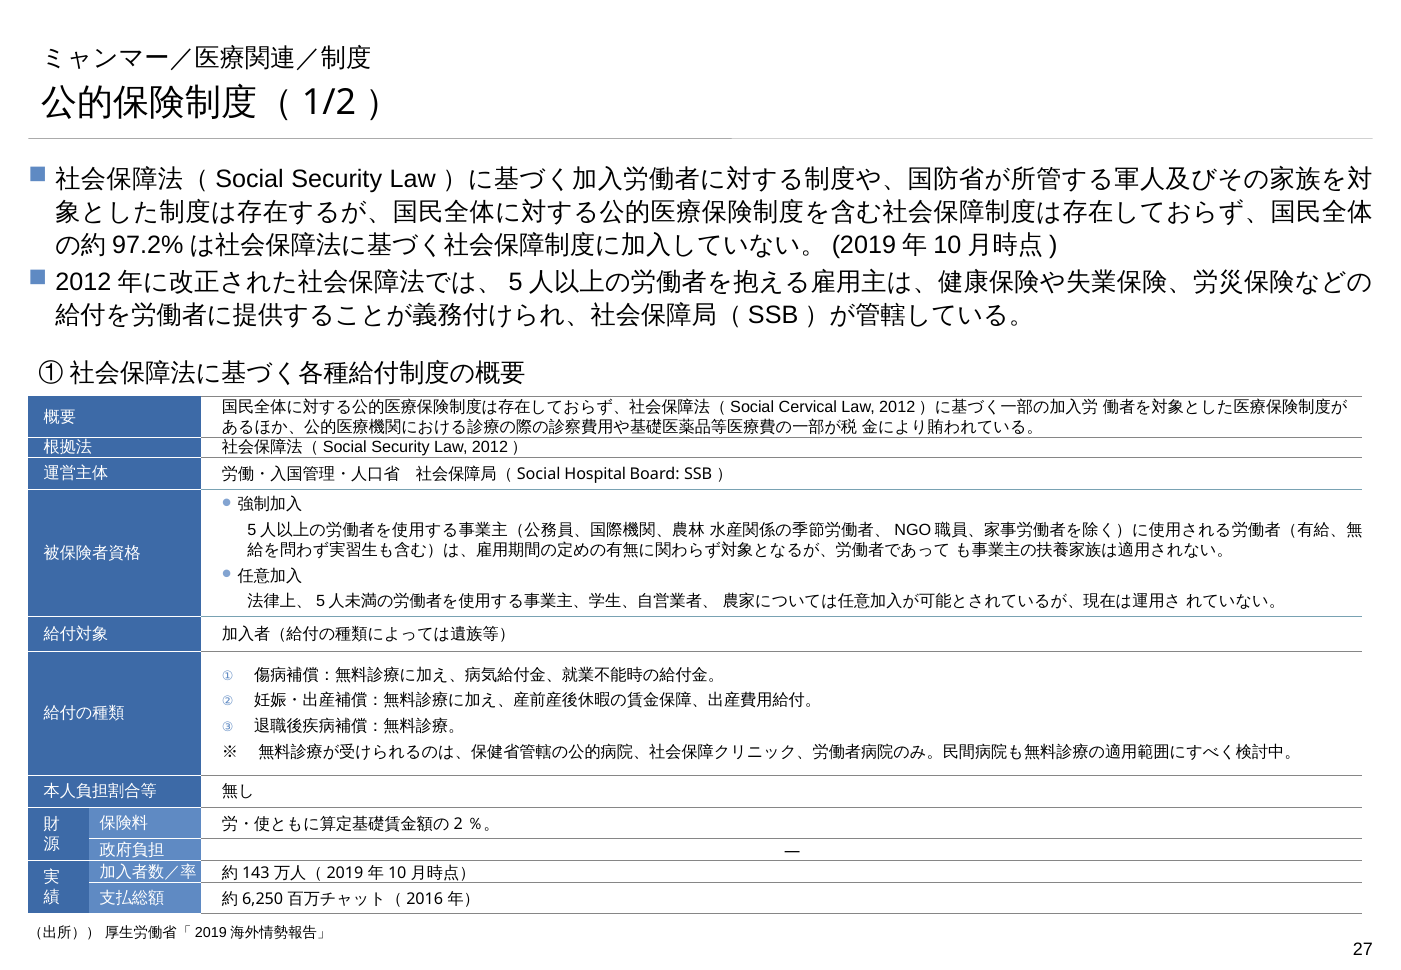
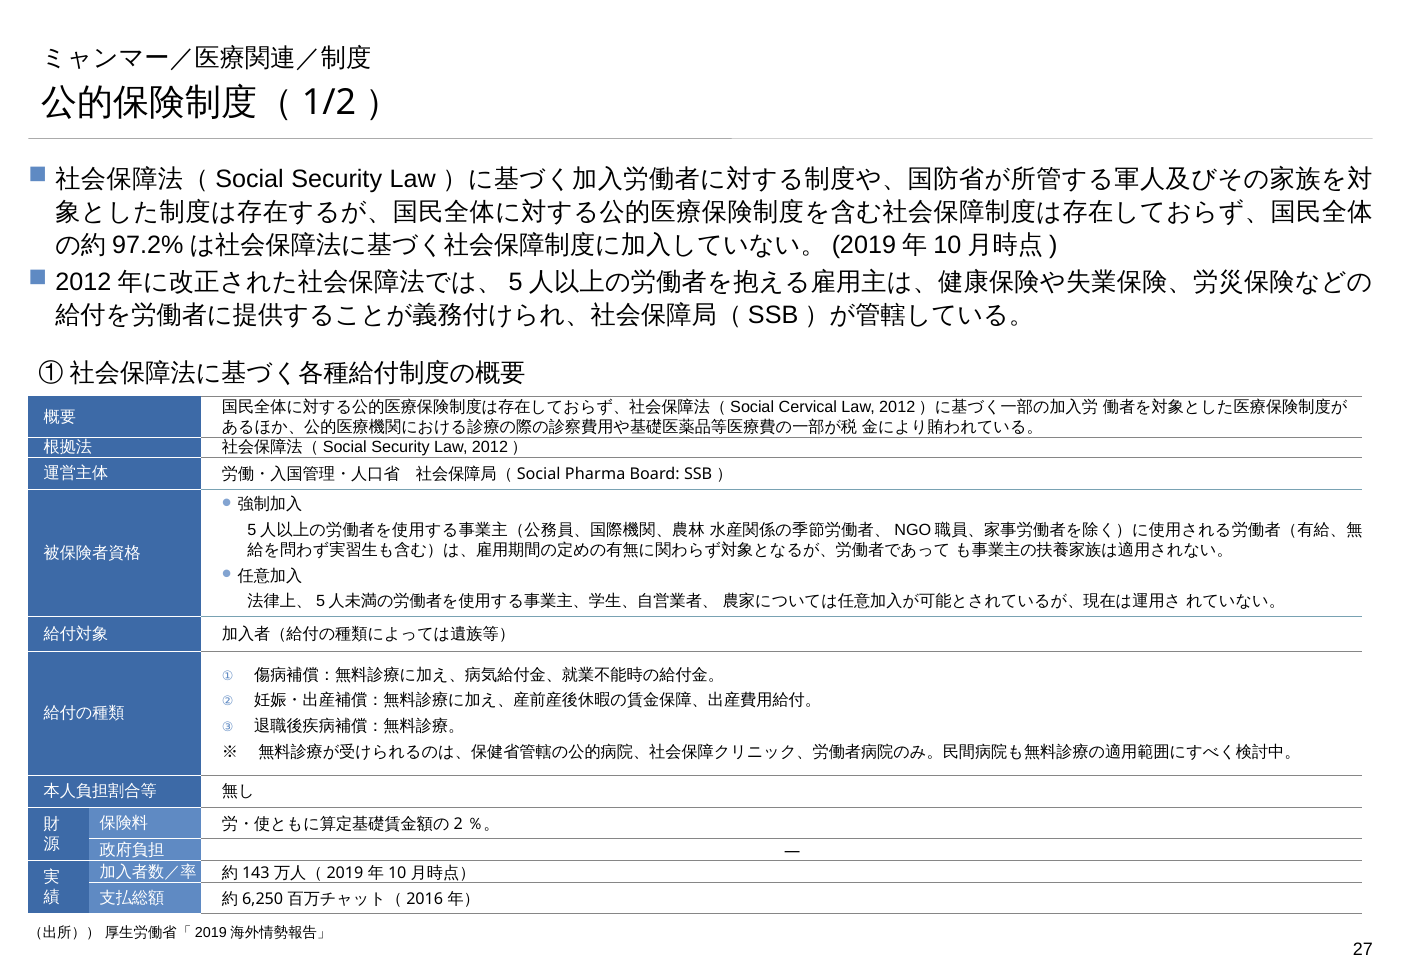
Hospital: Hospital -> Pharma
